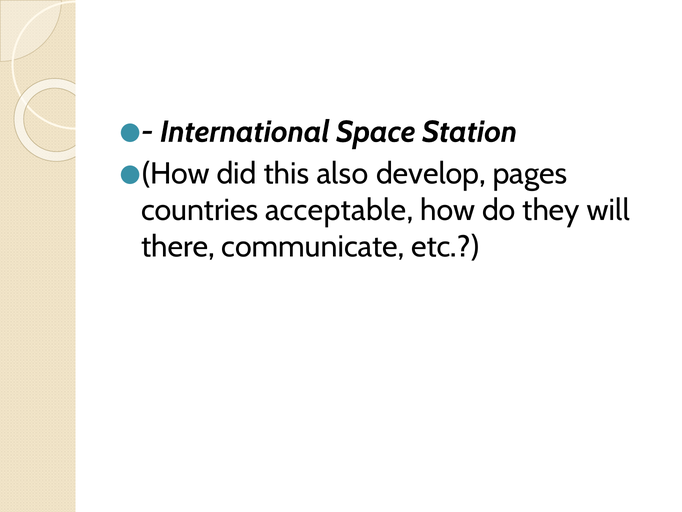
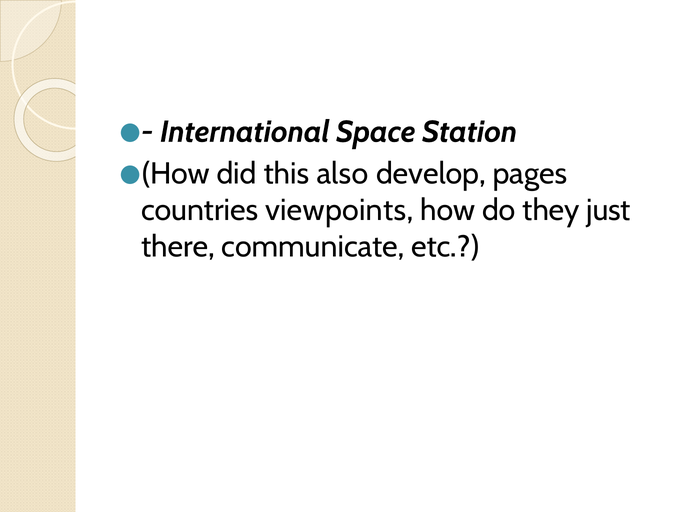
acceptable: acceptable -> viewpoints
will: will -> just
